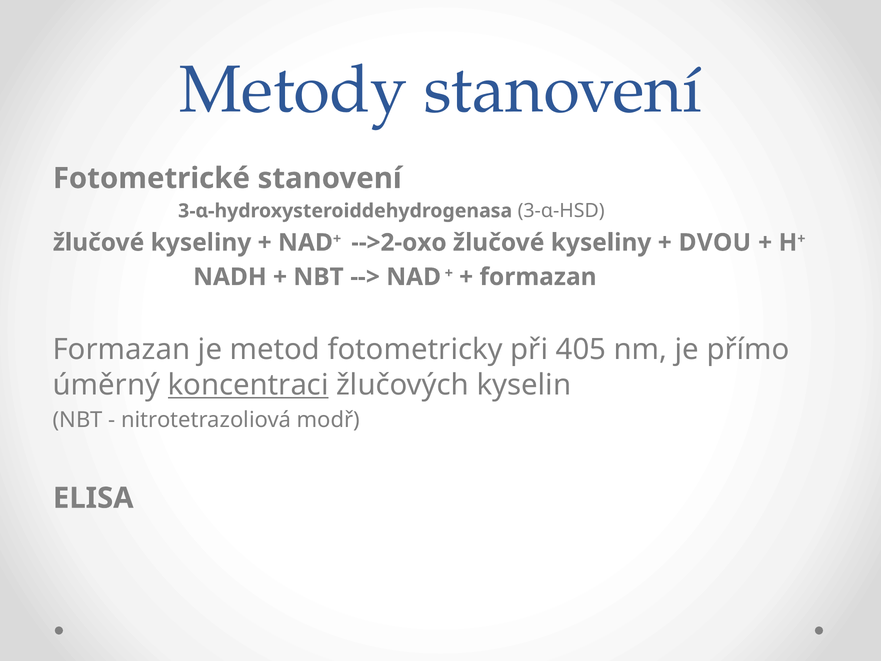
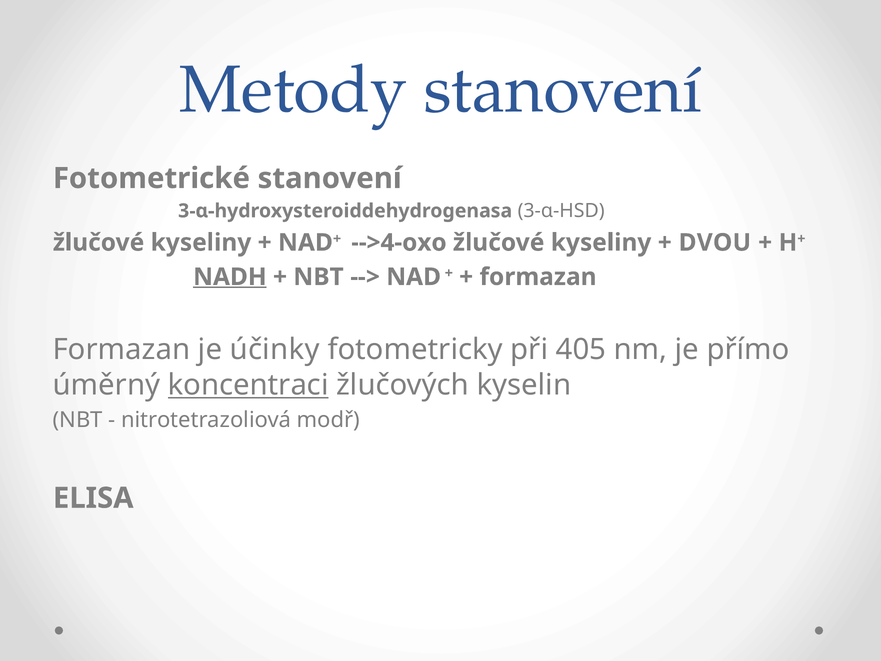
-->2-oxo: -->2-oxo -> -->4-oxo
NADH underline: none -> present
metod: metod -> účinky
